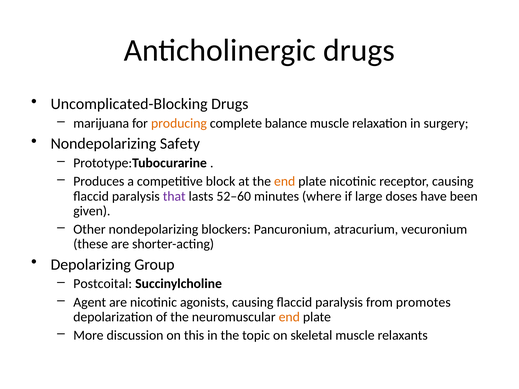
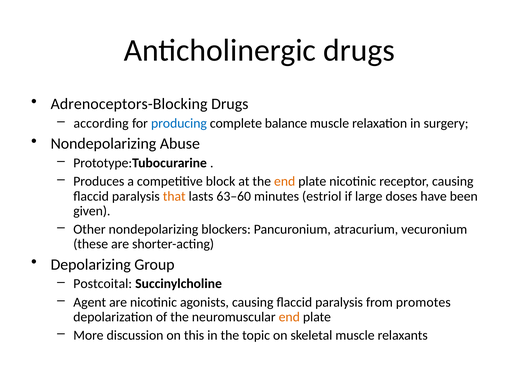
Uncomplicated-Blocking: Uncomplicated-Blocking -> Adrenoceptors-Blocking
marijuana: marijuana -> according
producing colour: orange -> blue
Safety: Safety -> Abuse
that colour: purple -> orange
52–60: 52–60 -> 63–60
where: where -> estriol
